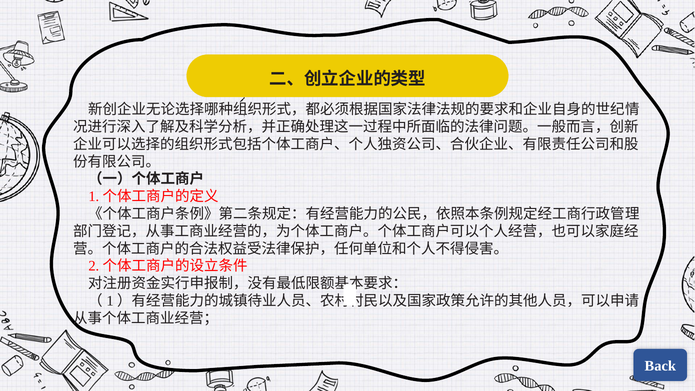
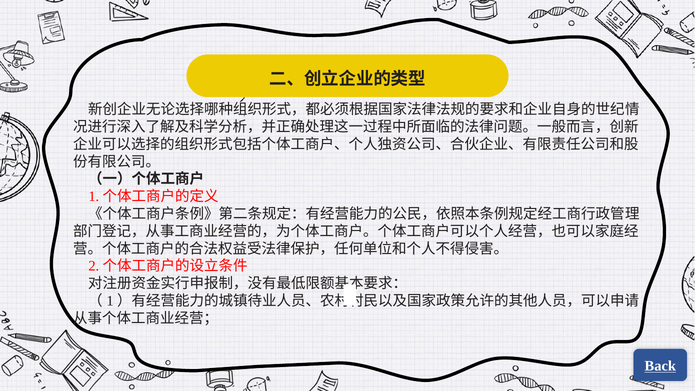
Back underline: none -> present
